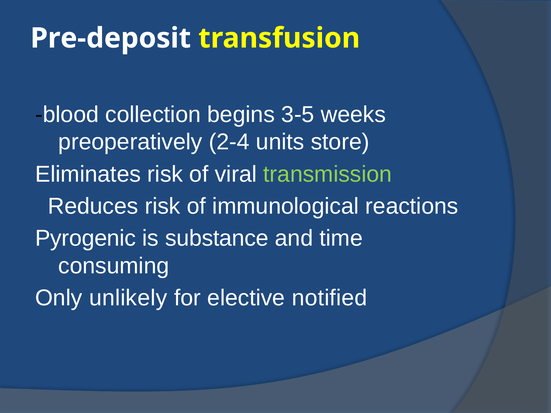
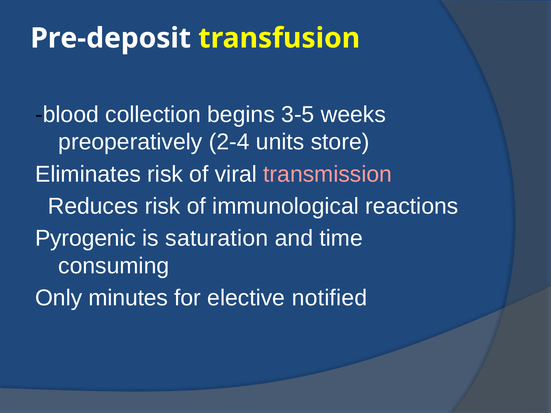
transmission colour: light green -> pink
substance: substance -> saturation
unlikely: unlikely -> minutes
